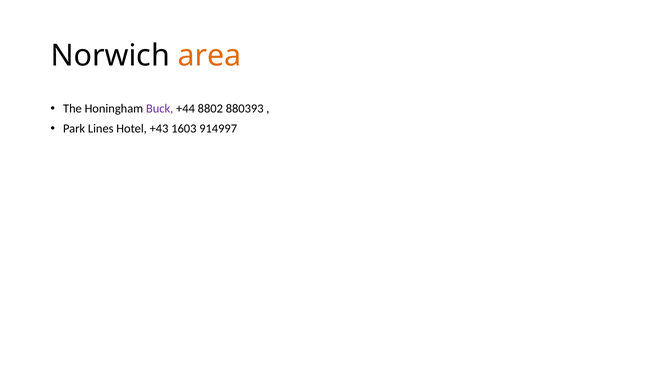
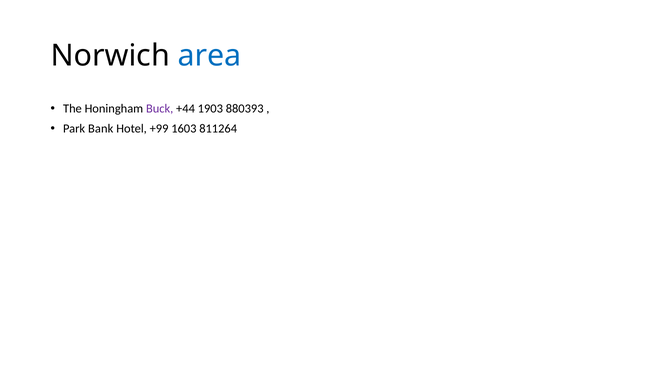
area colour: orange -> blue
8802: 8802 -> 1903
Lines: Lines -> Bank
+43: +43 -> +99
914997: 914997 -> 811264
